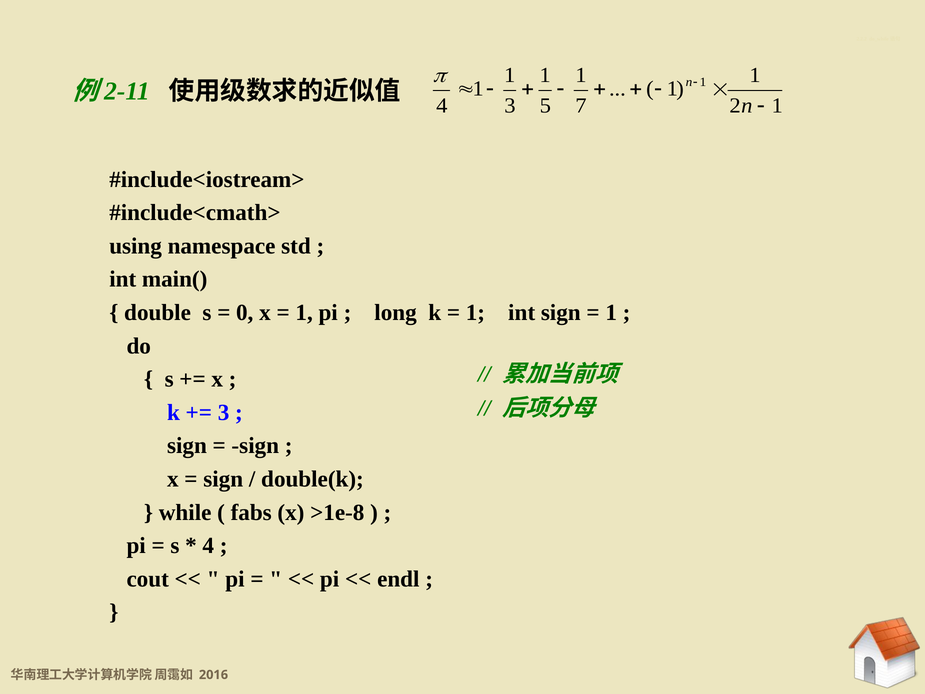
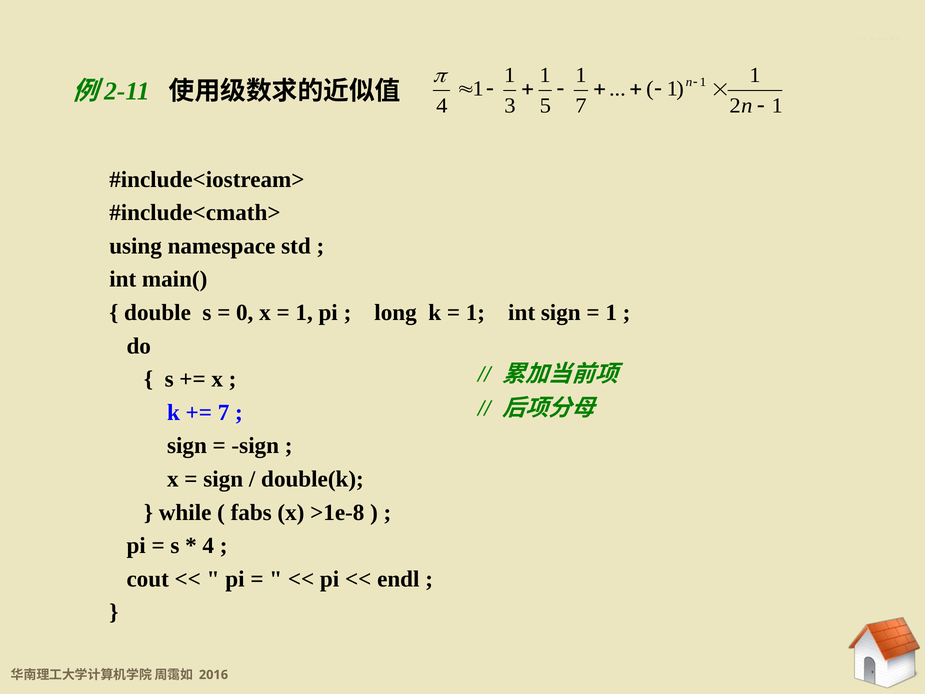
3 at (224, 412): 3 -> 7
